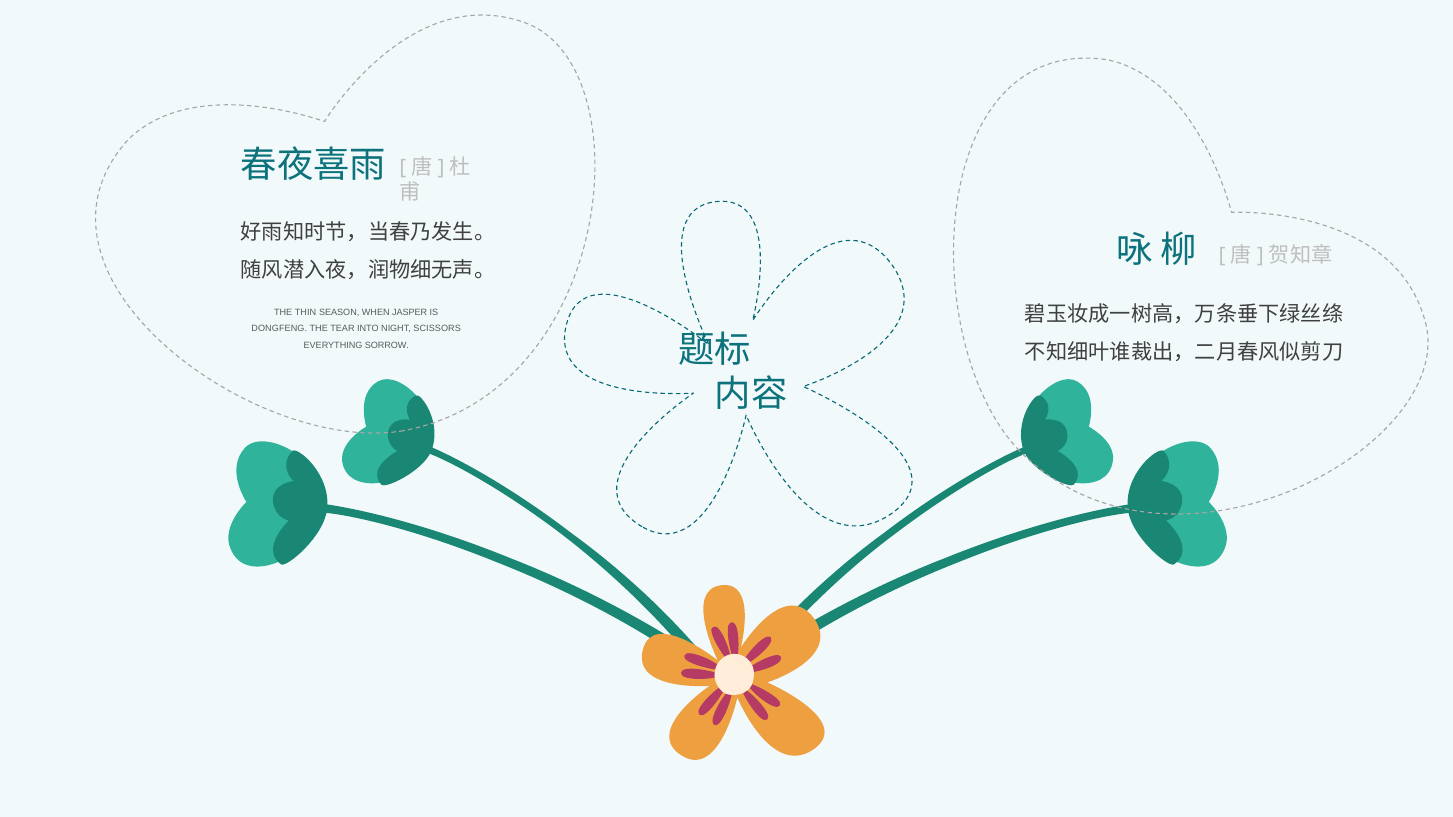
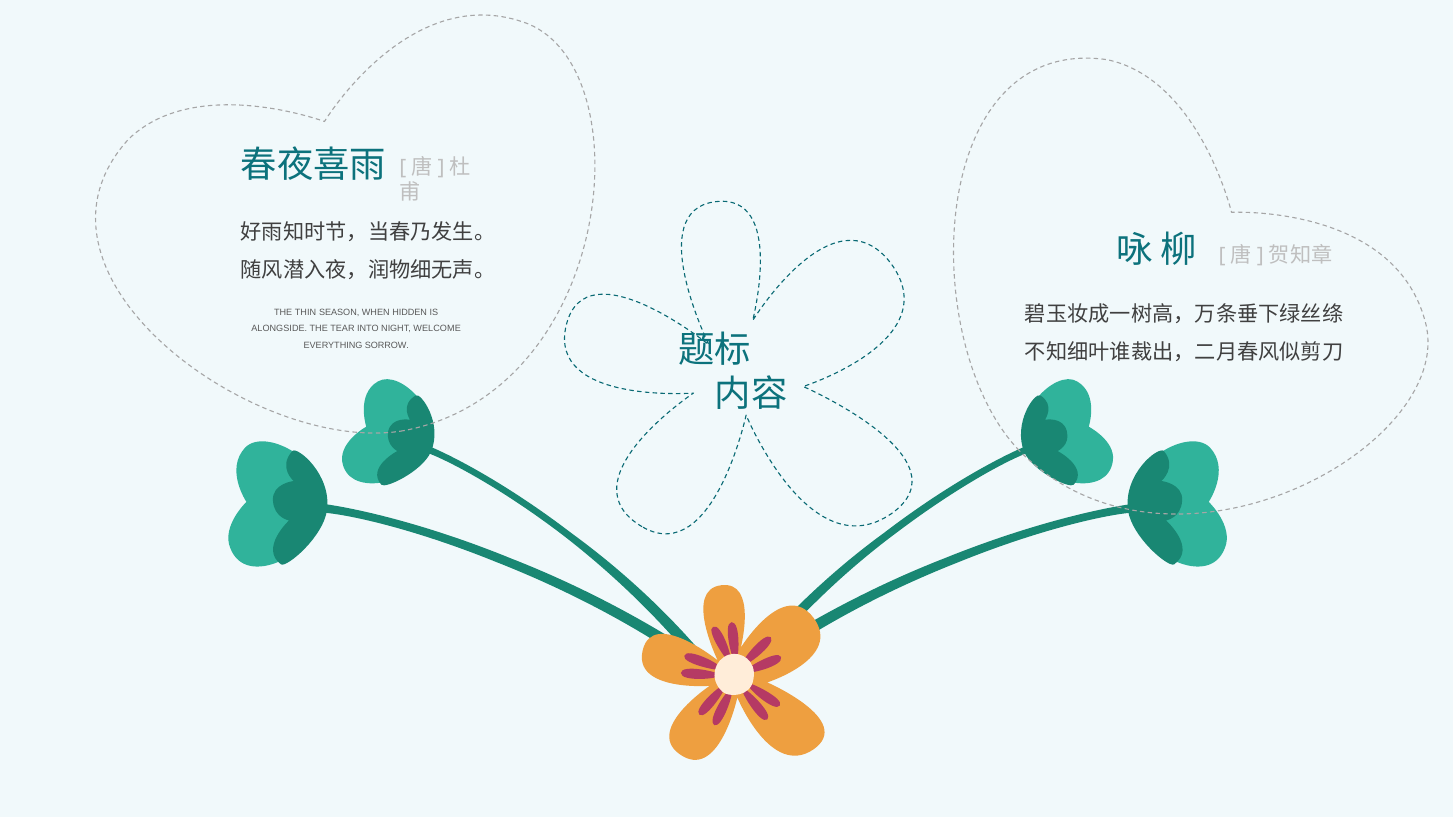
JASPER: JASPER -> HIDDEN
DONGFENG: DONGFENG -> ALONGSIDE
SCISSORS: SCISSORS -> WELCOME
